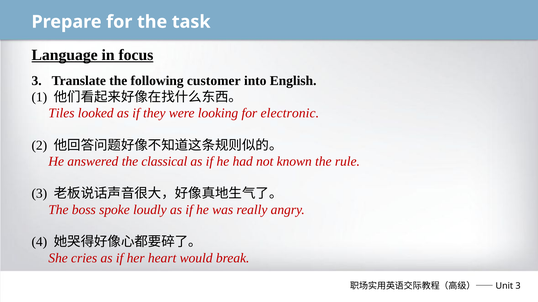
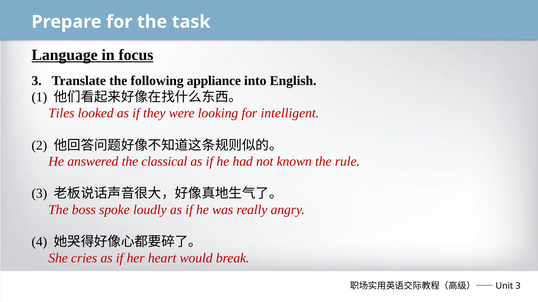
customer: customer -> appliance
electronic: electronic -> intelligent
